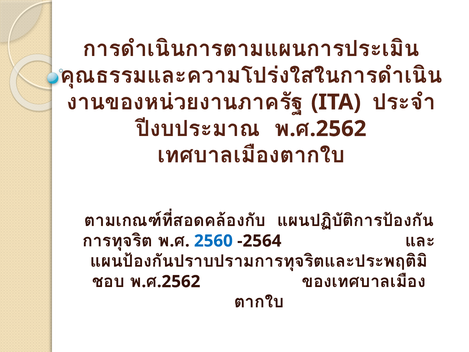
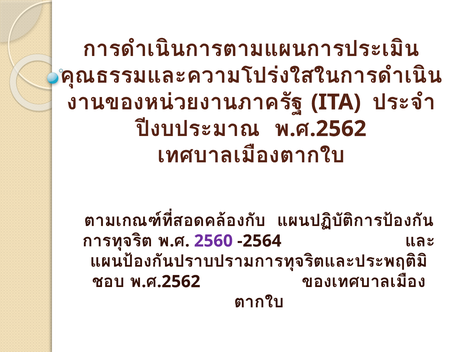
2560 colour: blue -> purple
